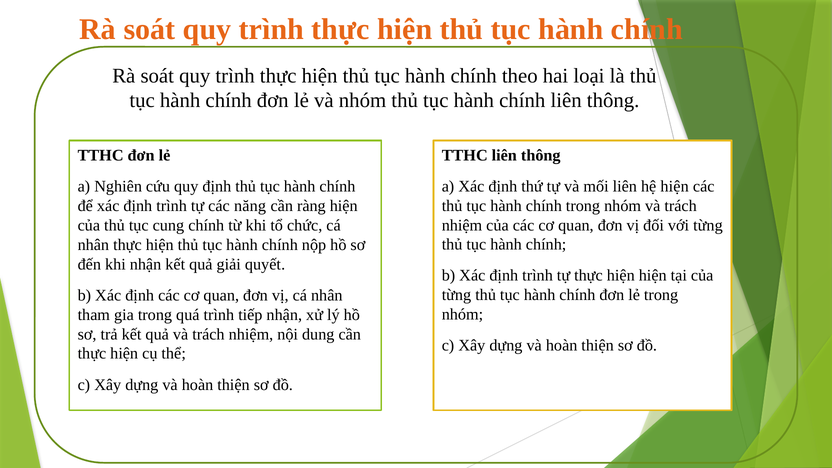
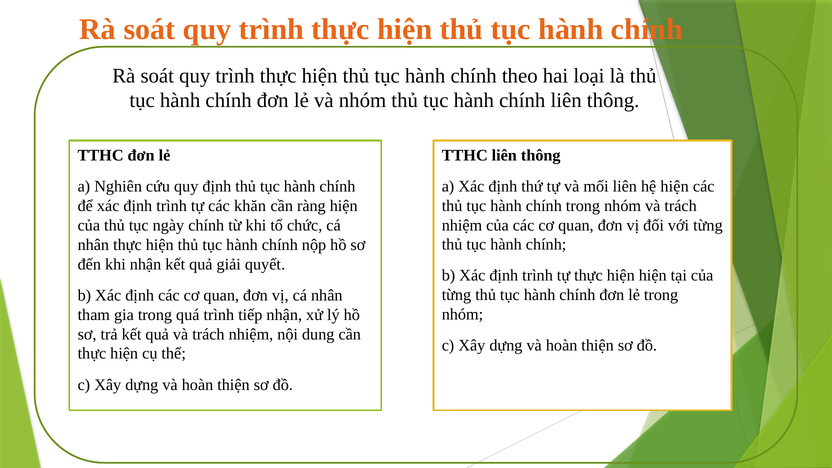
năng: năng -> khăn
cung: cung -> ngày
